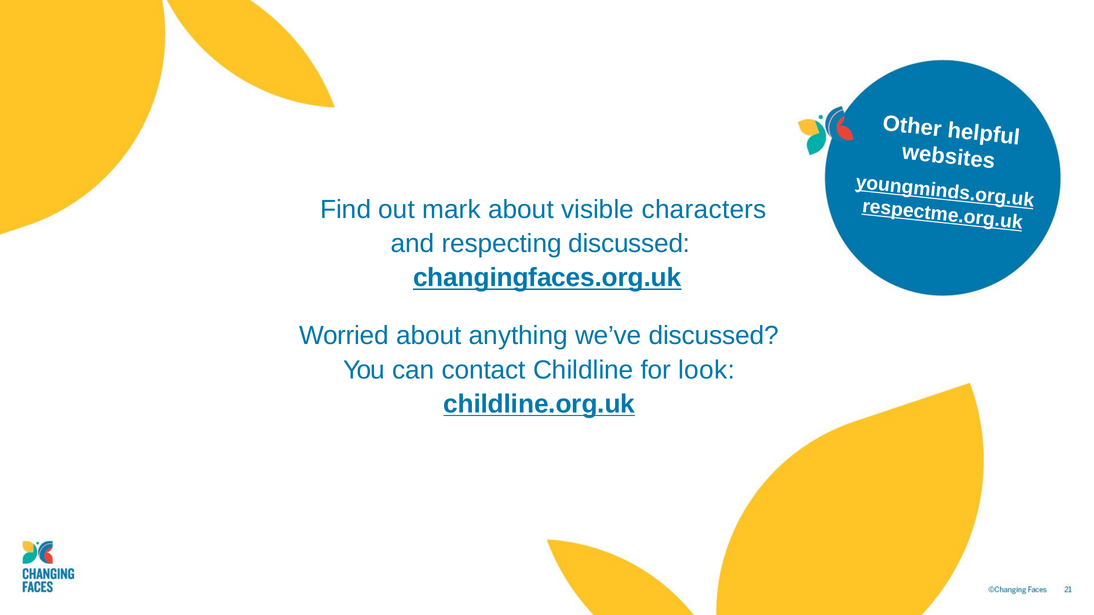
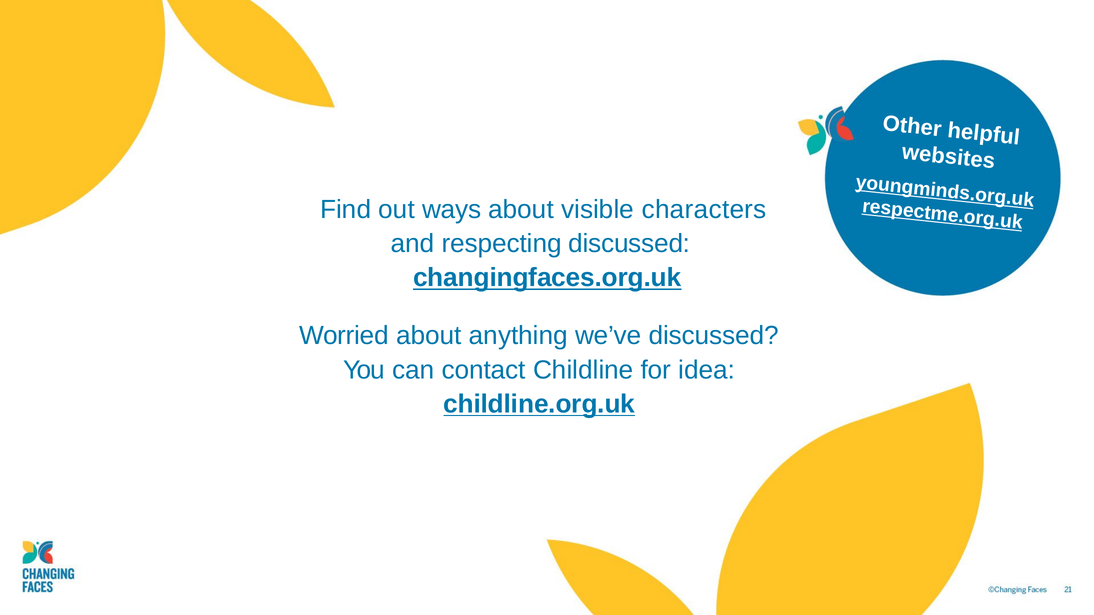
mark: mark -> ways
look: look -> idea
